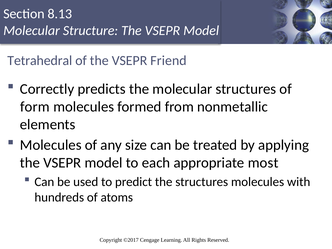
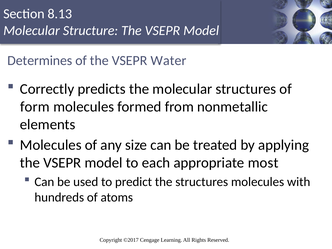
Tetrahedral: Tetrahedral -> Determines
Friend: Friend -> Water
